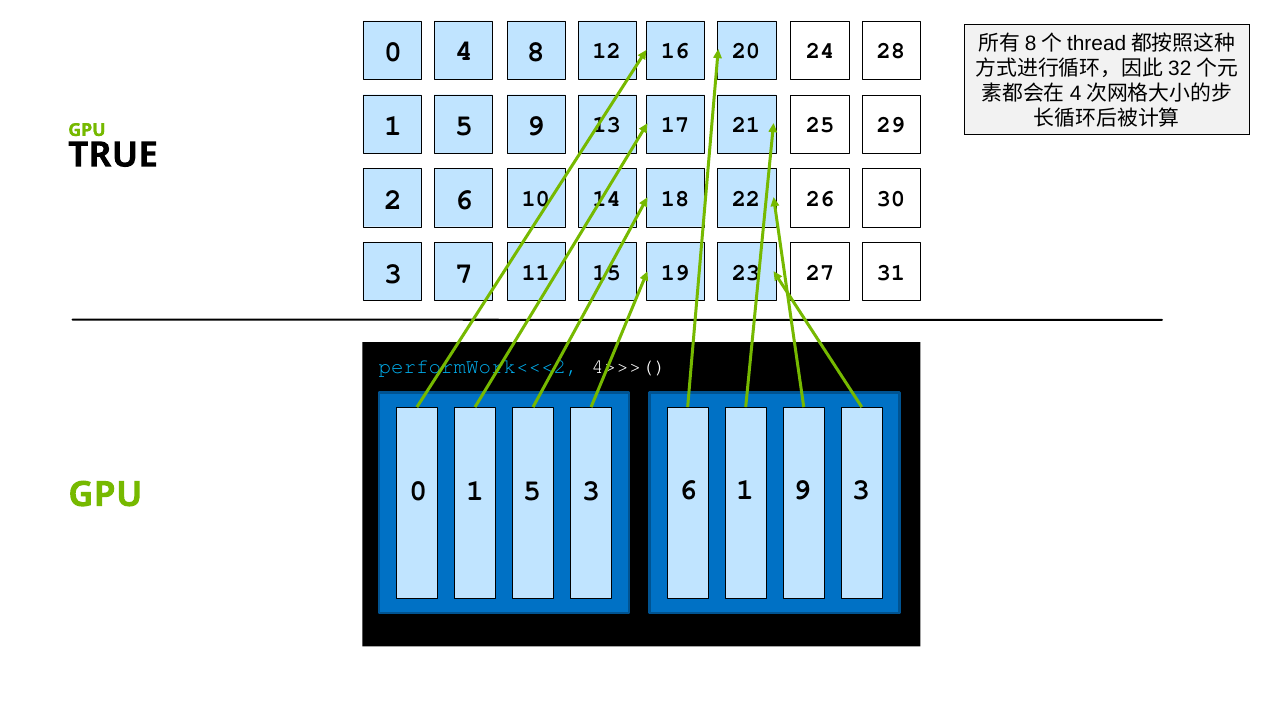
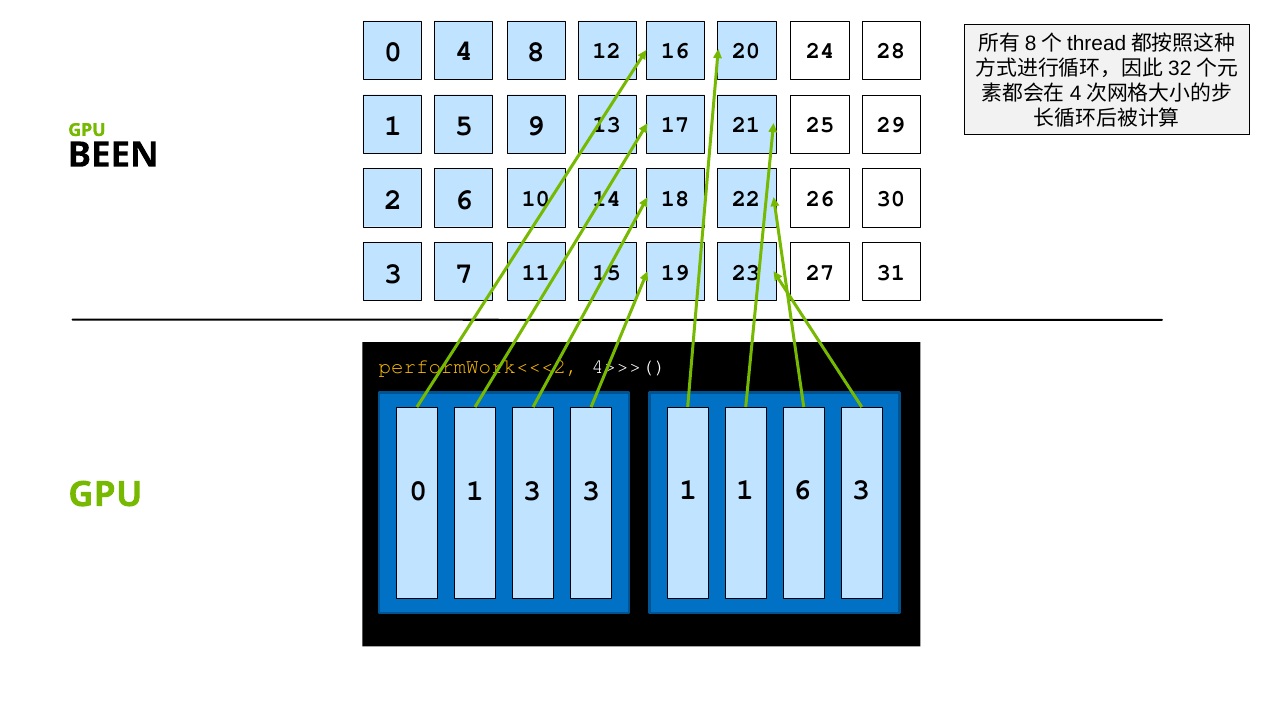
TRUE: TRUE -> BEEN
performWork<<<2 colour: light blue -> yellow
1 5: 5 -> 3
3 6: 6 -> 1
1 9: 9 -> 6
